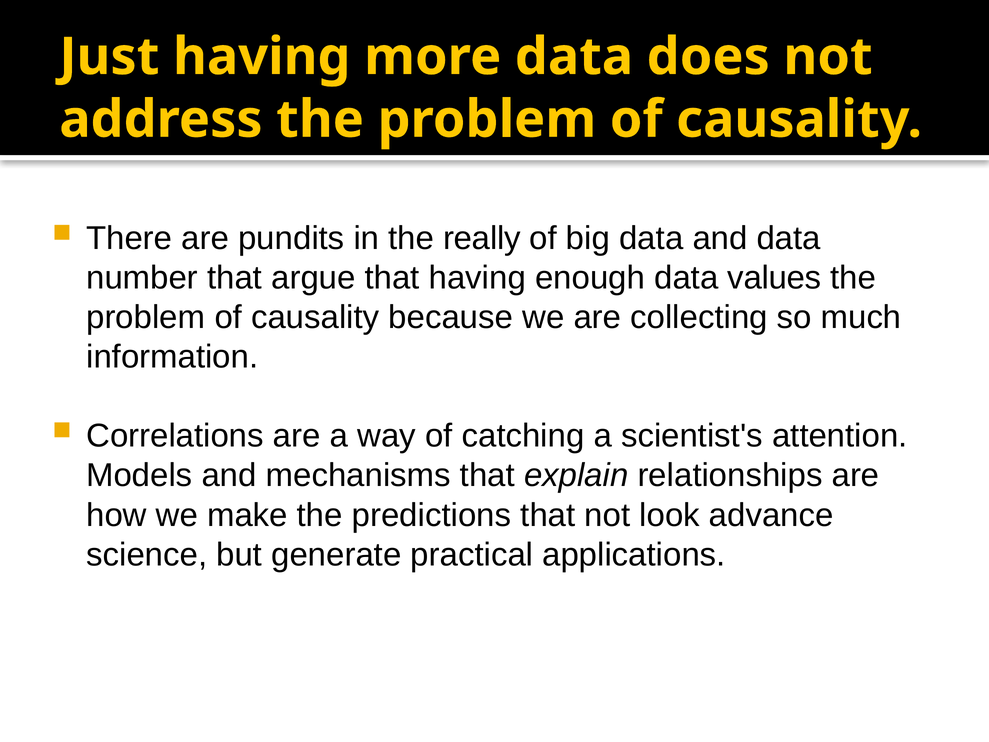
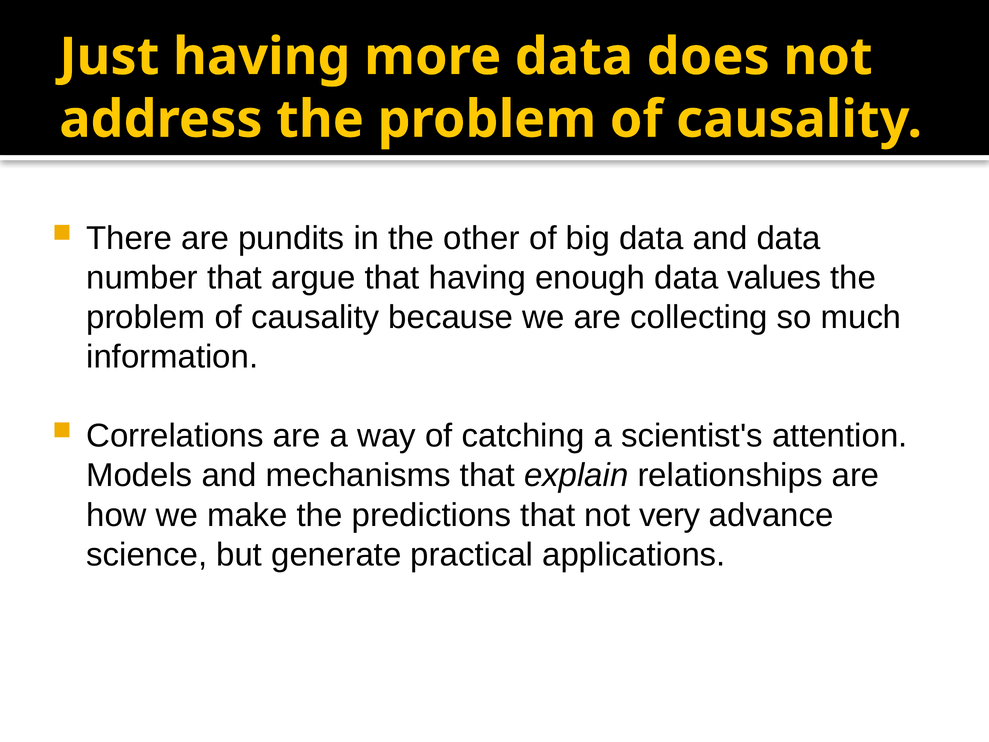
really: really -> other
look: look -> very
